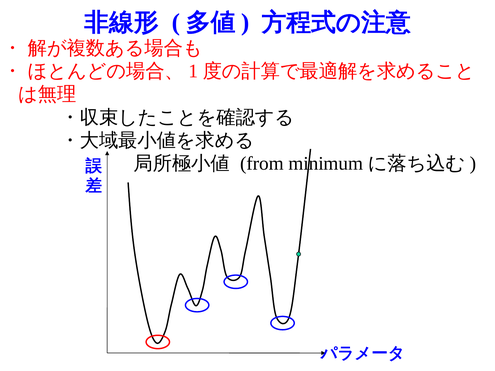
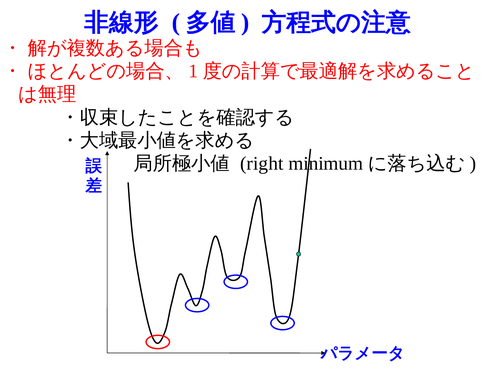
from: from -> right
